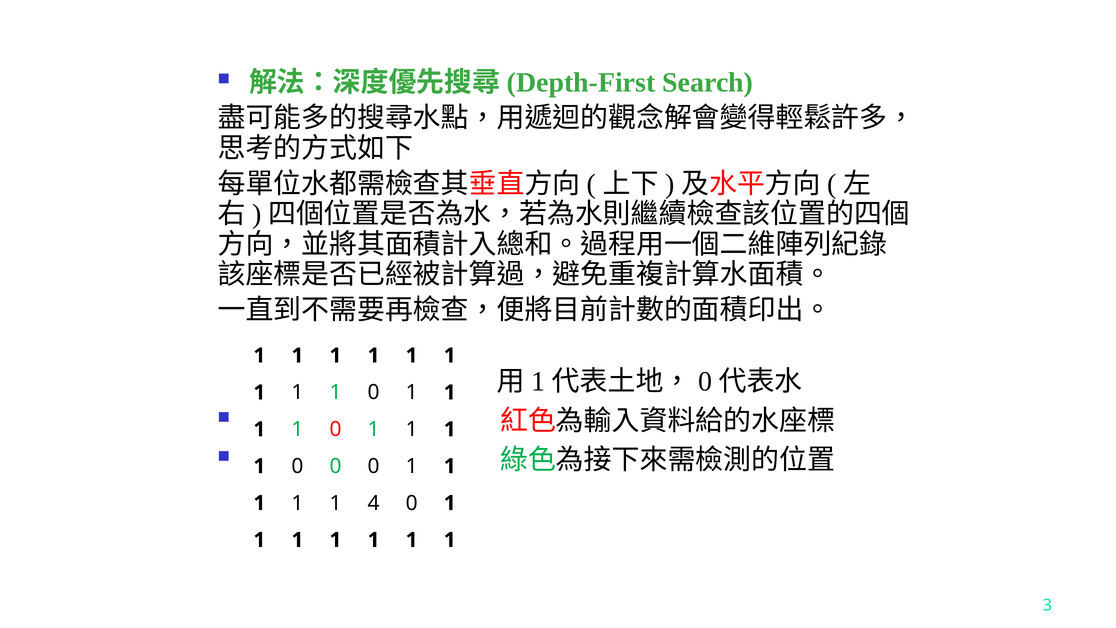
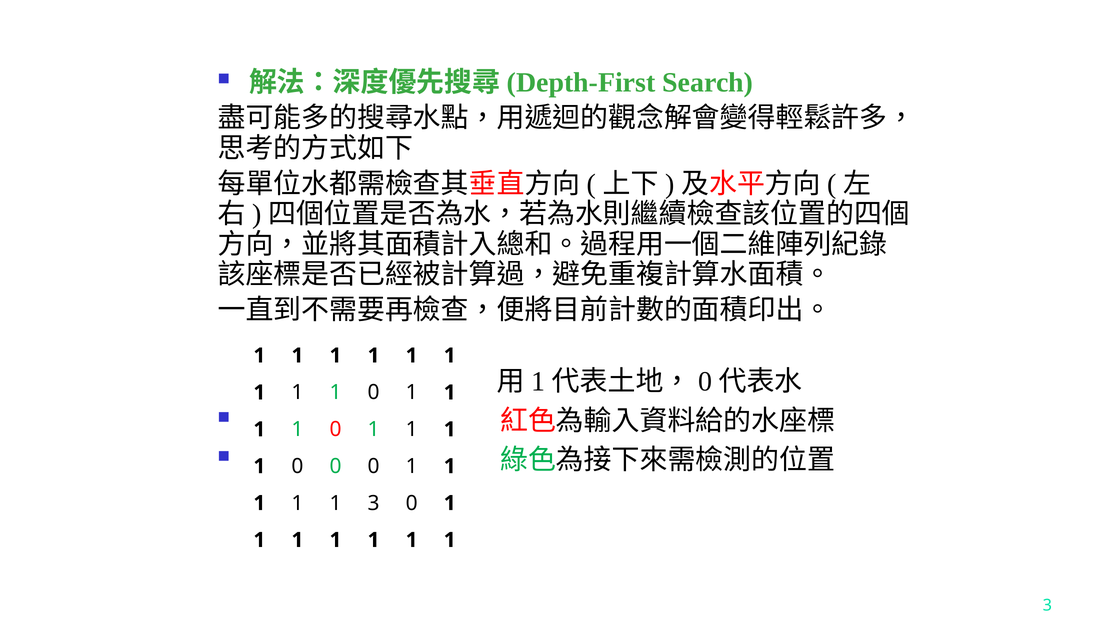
1 4: 4 -> 3
